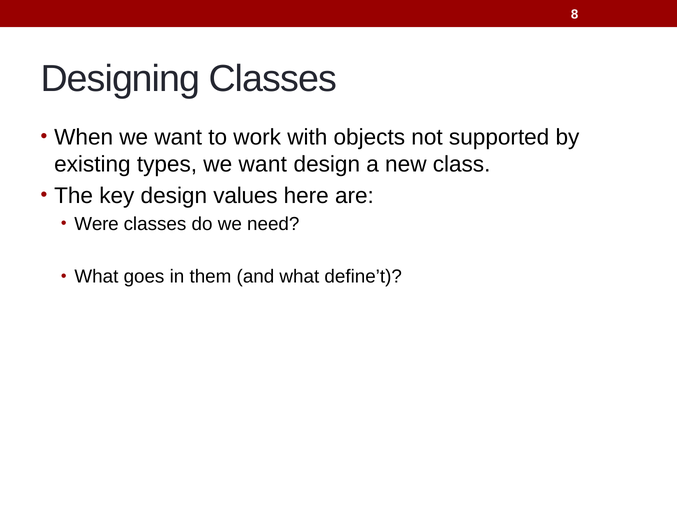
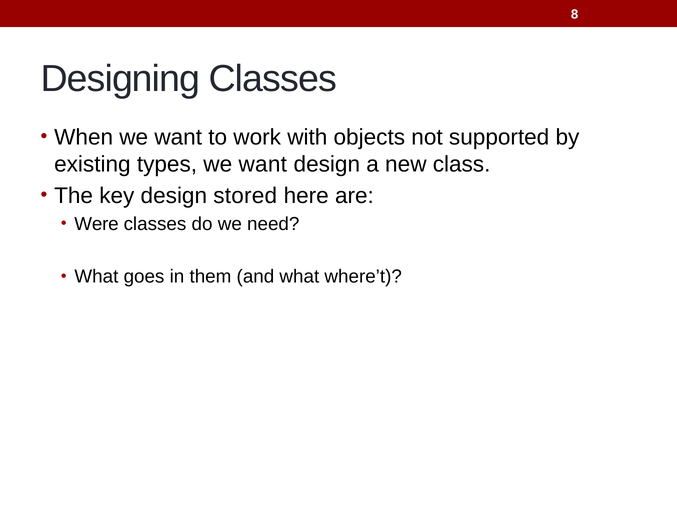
values: values -> stored
define’t: define’t -> where’t
